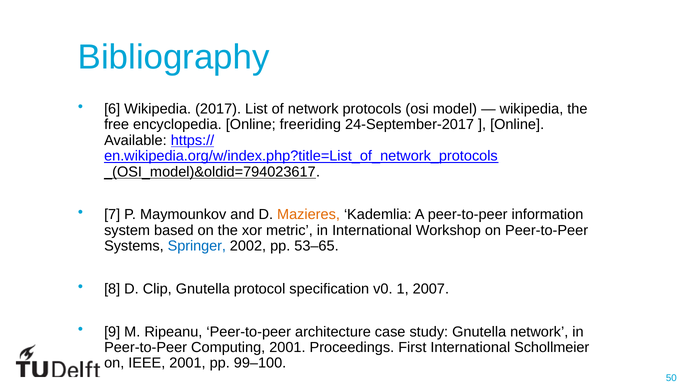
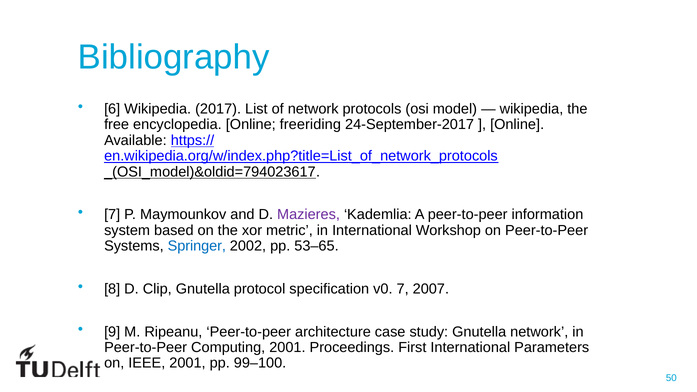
Mazieres colour: orange -> purple
v0 1: 1 -> 7
Schollmeier: Schollmeier -> Parameters
